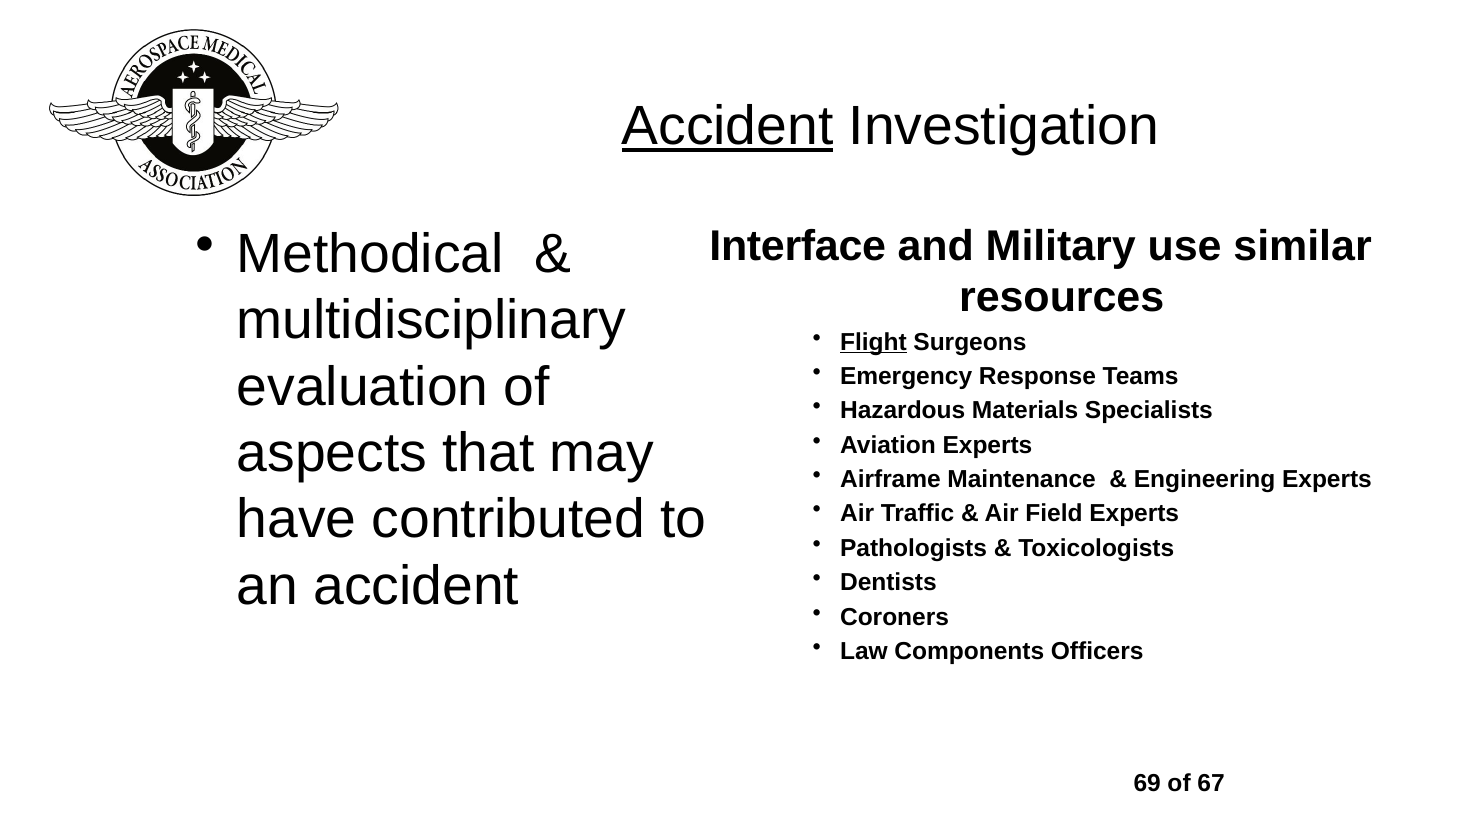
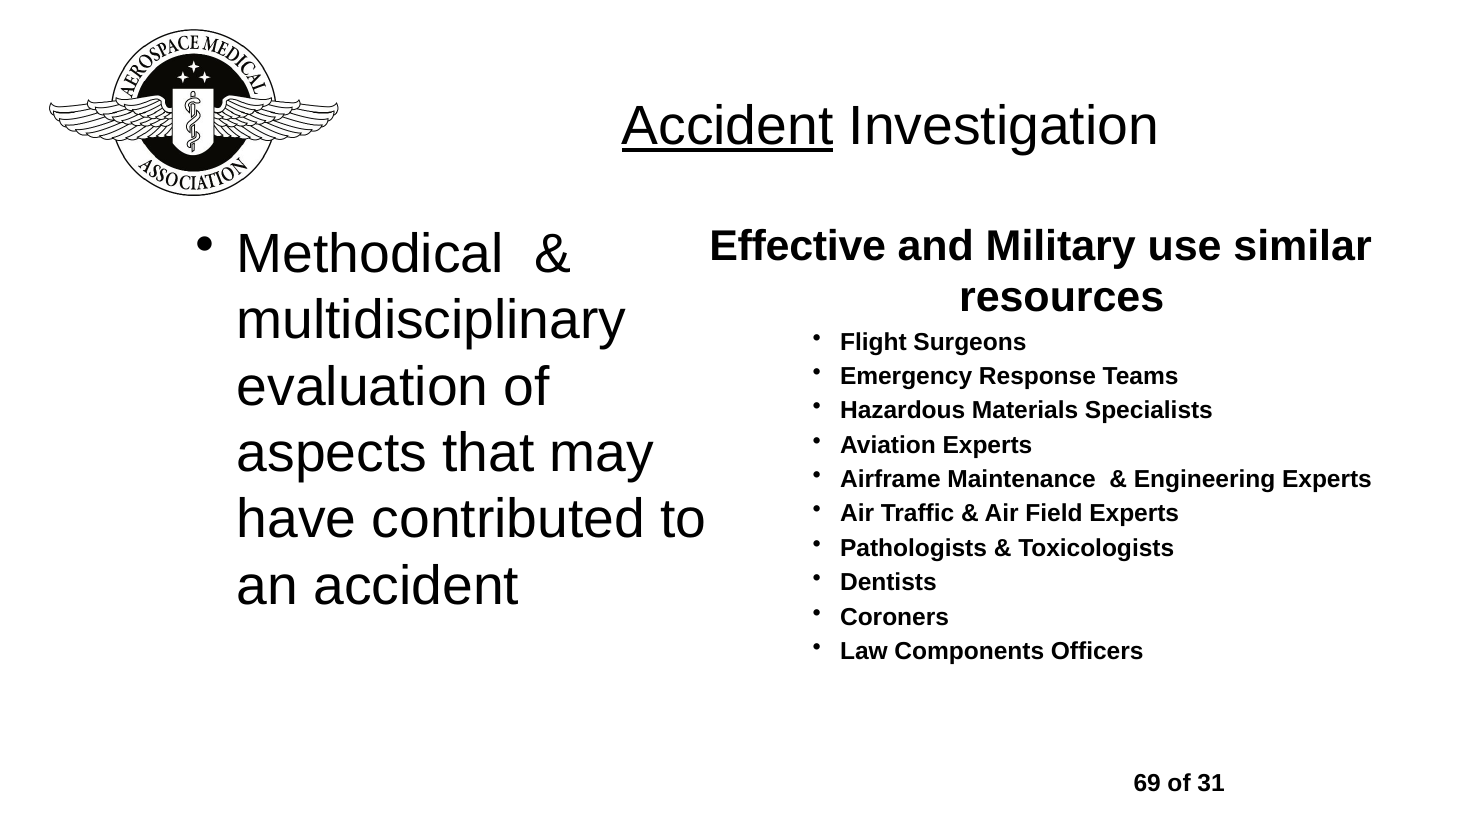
Interface: Interface -> Effective
Flight underline: present -> none
67: 67 -> 31
